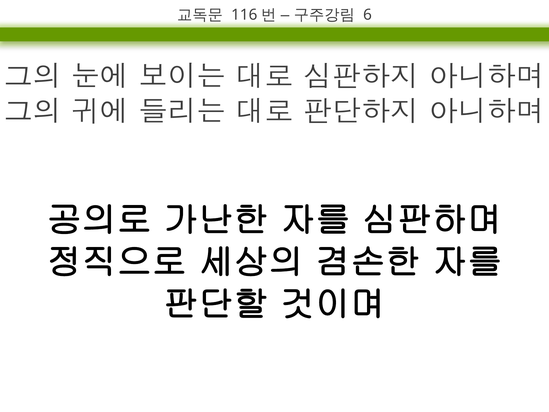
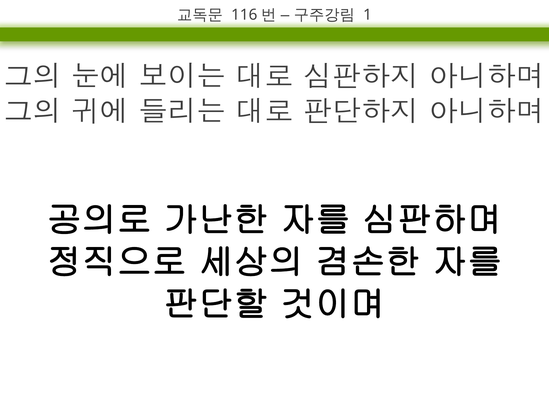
6: 6 -> 1
